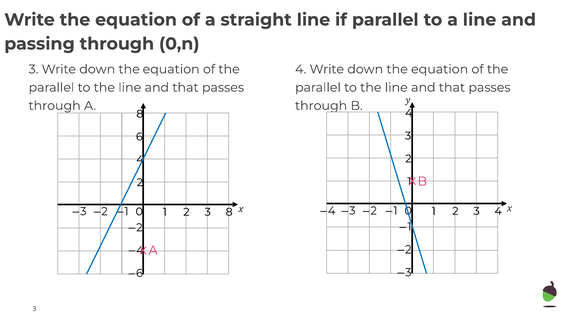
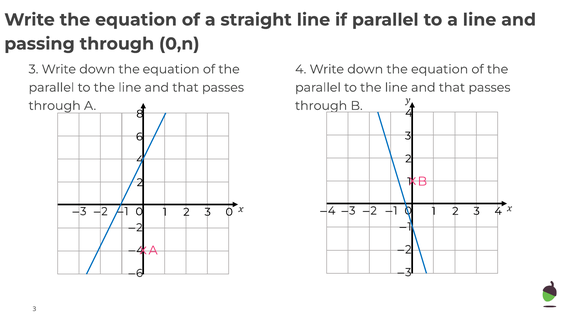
3 8: 8 -> 0
